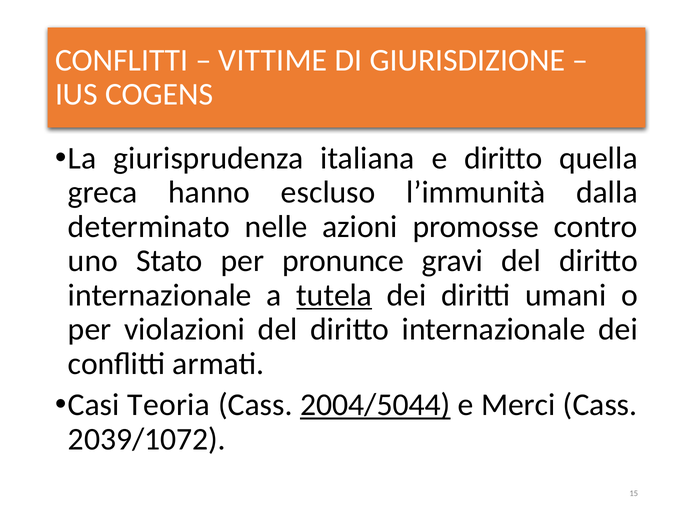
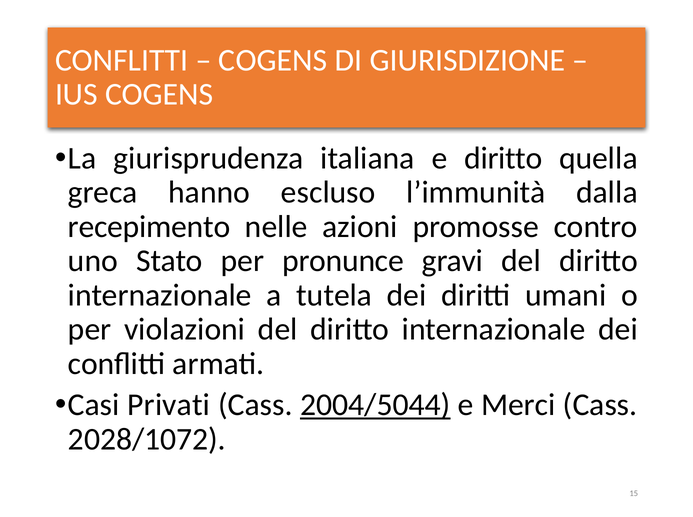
VITTIME at (273, 60): VITTIME -> COGENS
determinato: determinato -> recepimento
tutela underline: present -> none
Teoria: Teoria -> Privati
2039/1072: 2039/1072 -> 2028/1072
